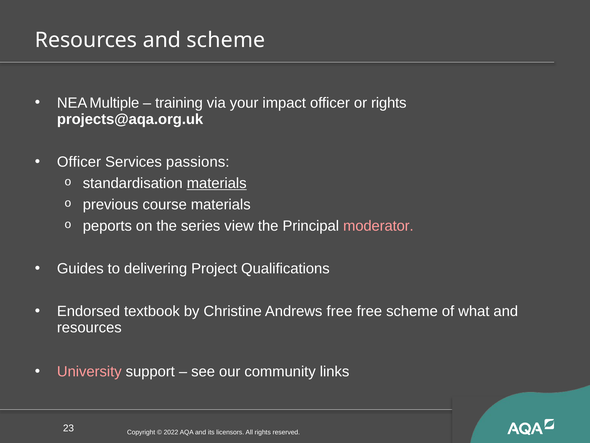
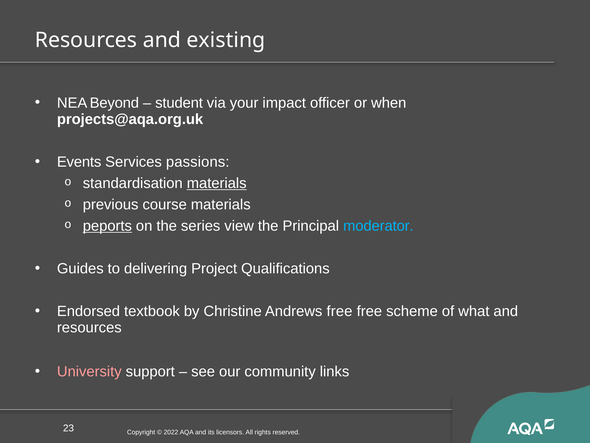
and scheme: scheme -> existing
Multiple: Multiple -> Beyond
training: training -> student
or rights: rights -> when
Officer at (79, 162): Officer -> Events
peports underline: none -> present
moderator colour: pink -> light blue
